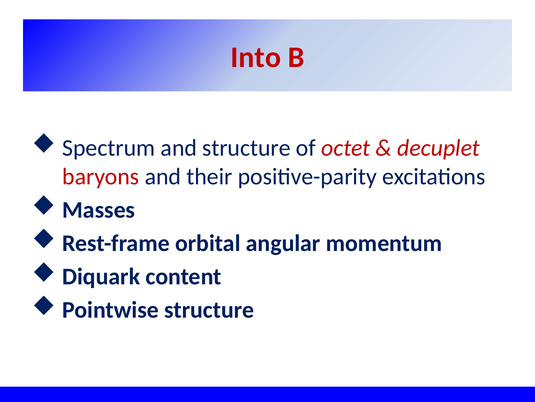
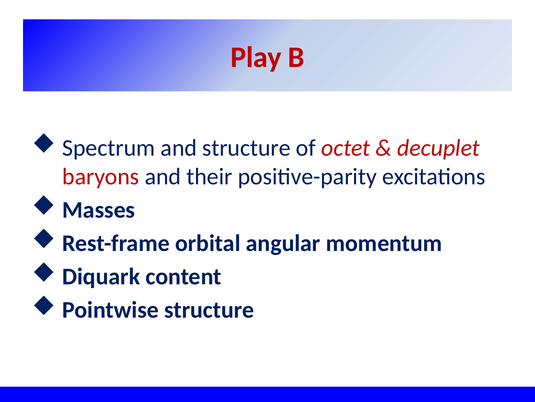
Into: Into -> Play
